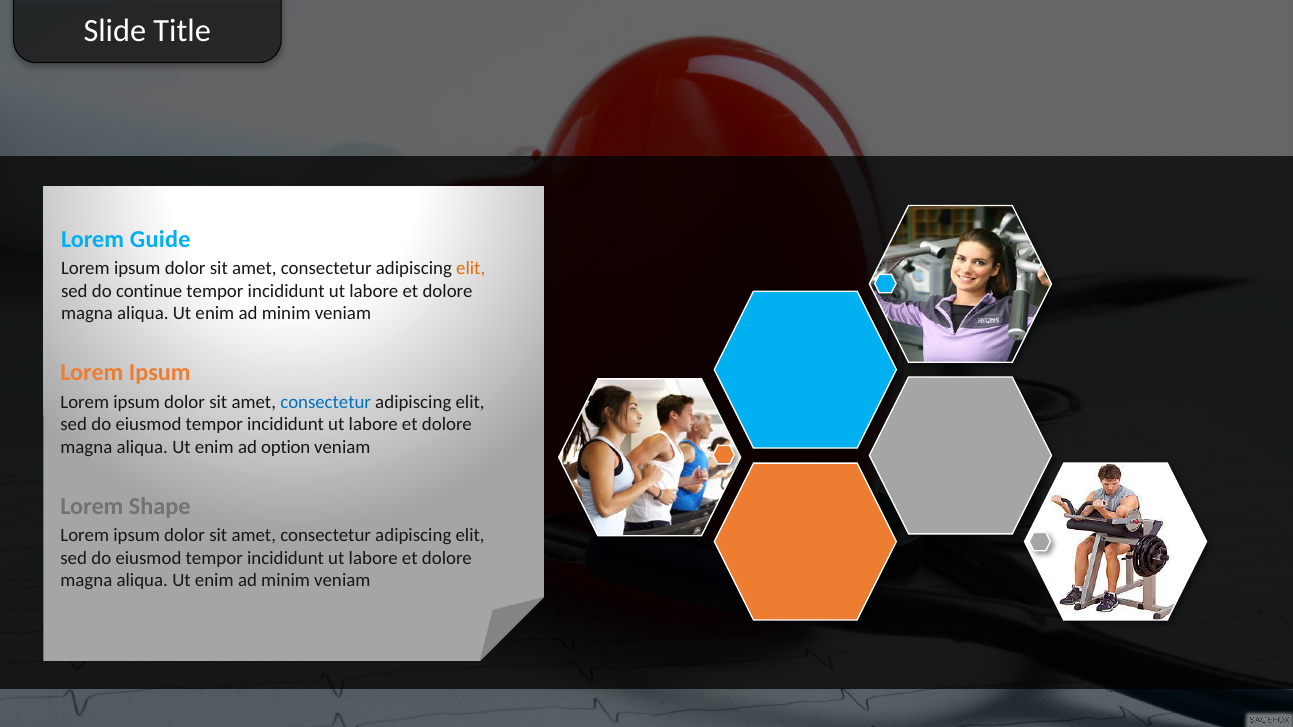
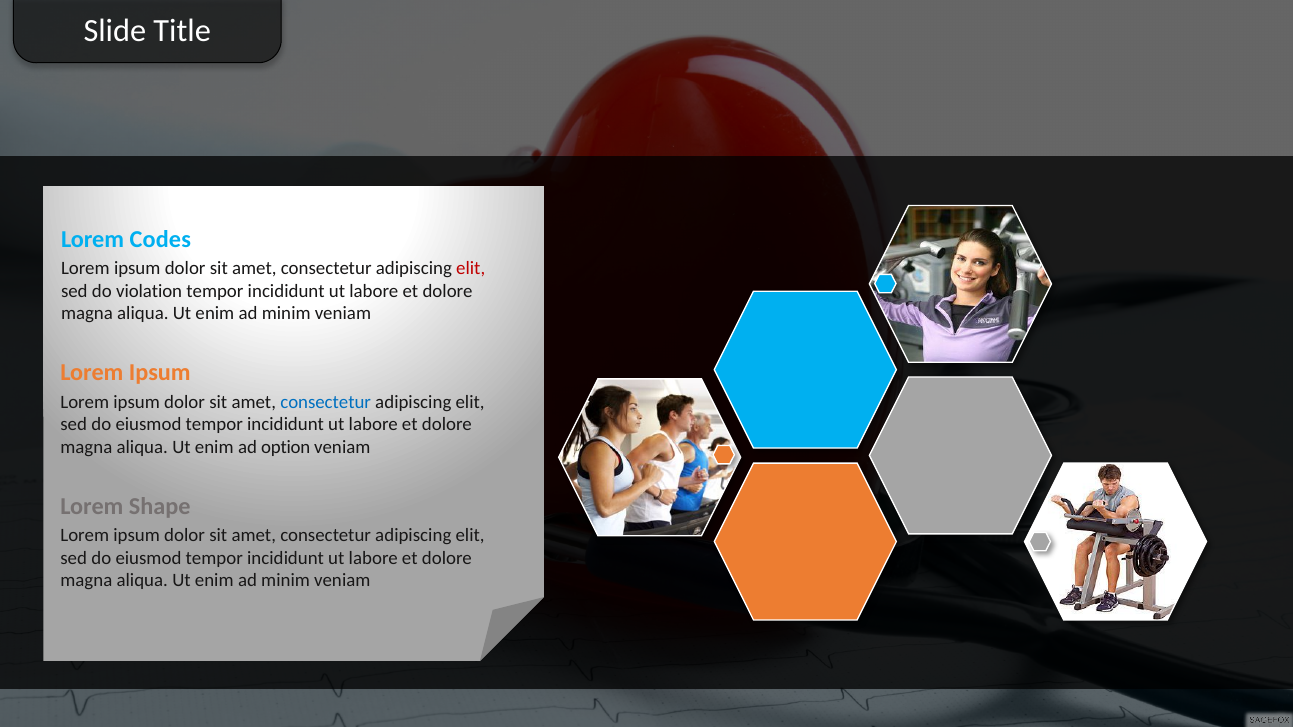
Guide: Guide -> Codes
elit at (471, 269) colour: orange -> red
continue: continue -> violation
